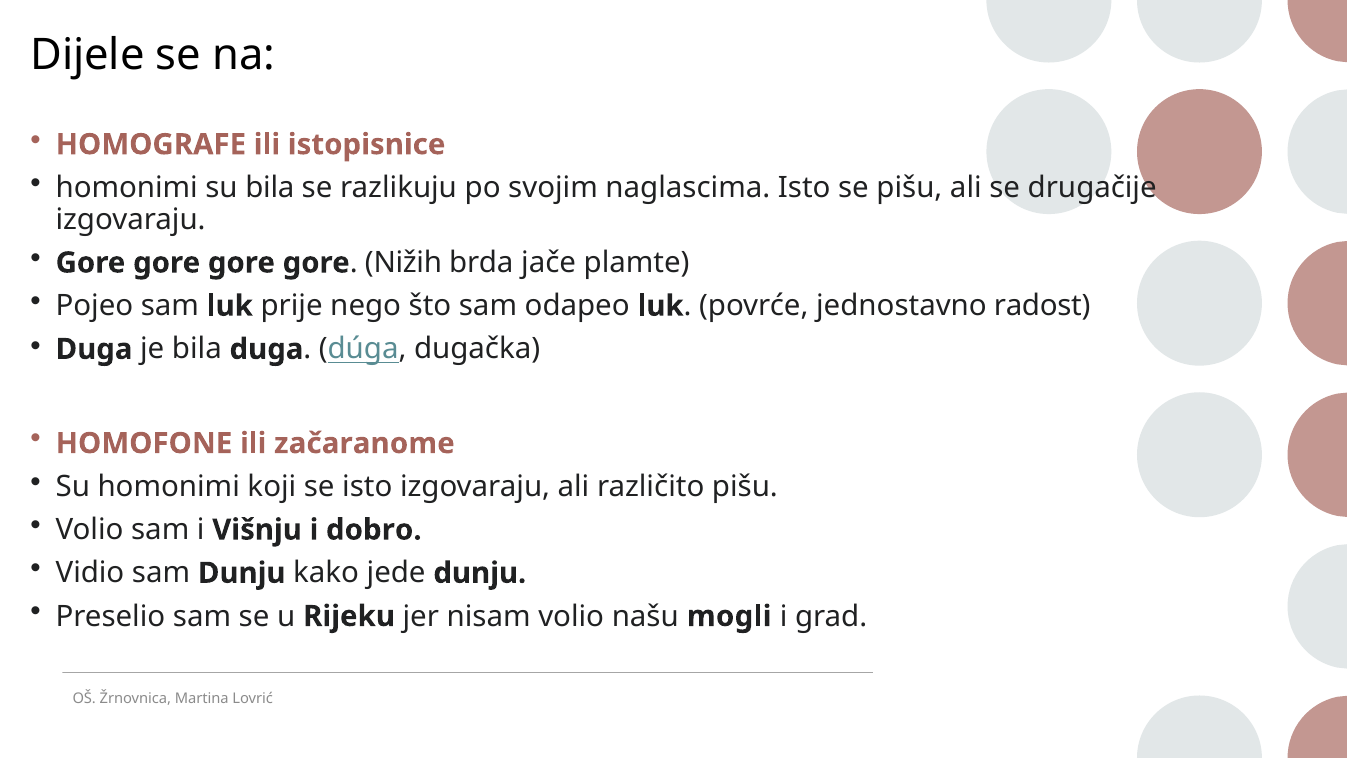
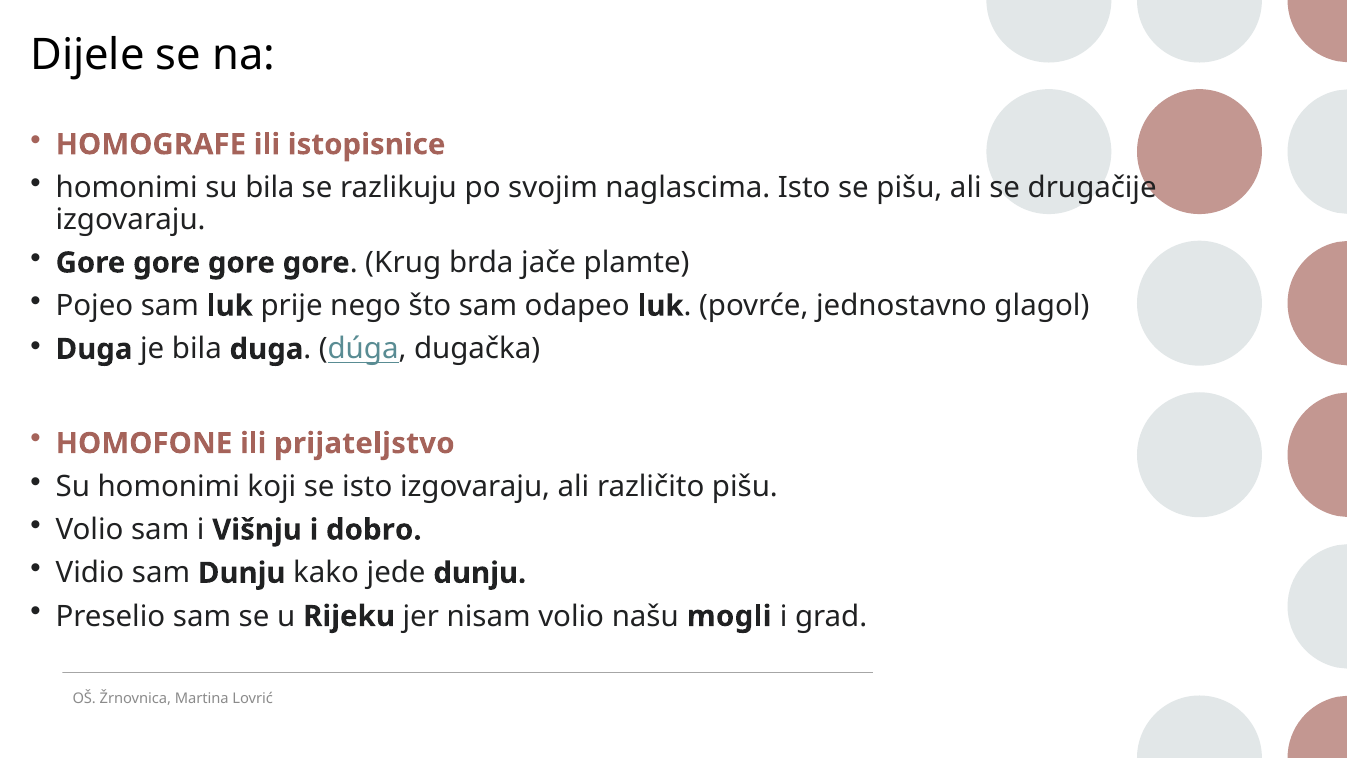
Nižih: Nižih -> Krug
radost: radost -> glagol
začaranome: začaranome -> prijateljstvo
